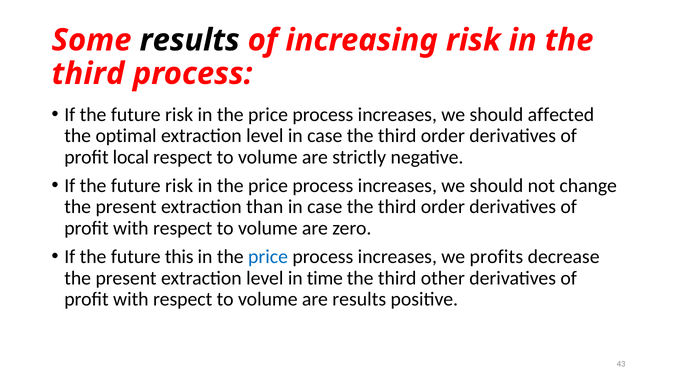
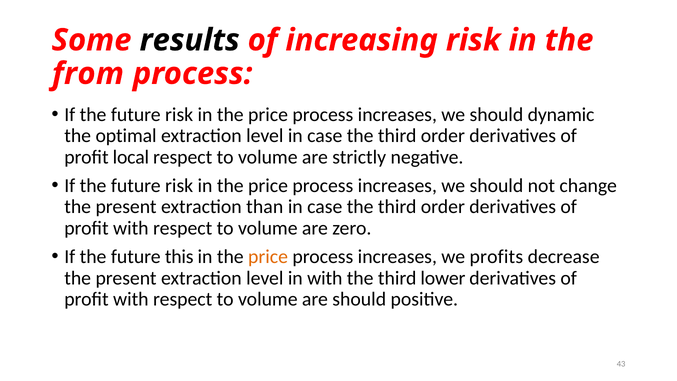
third at (88, 74): third -> from
affected: affected -> dynamic
price at (268, 257) colour: blue -> orange
in time: time -> with
other: other -> lower
are results: results -> should
